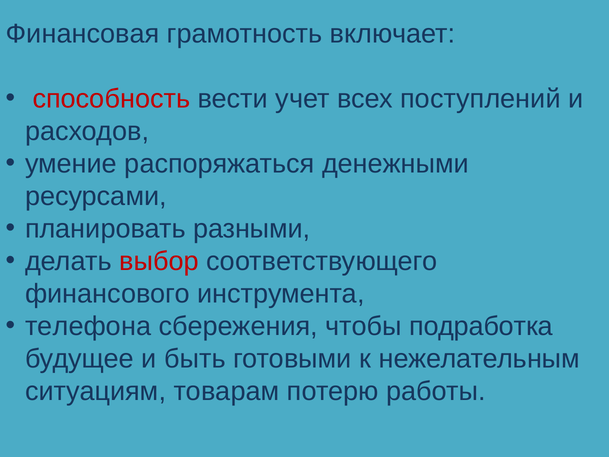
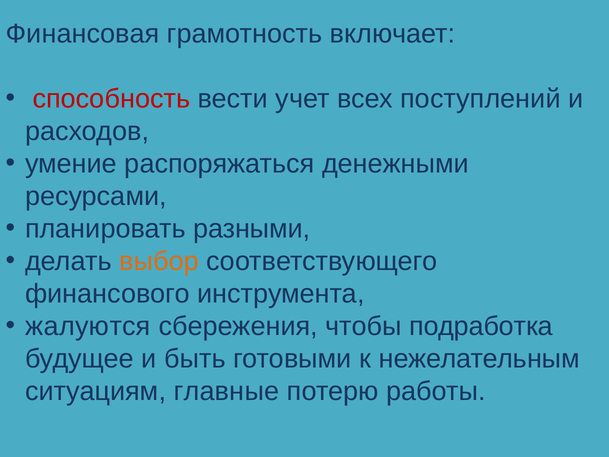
выбор colour: red -> orange
телефона: телефона -> жалуются
товарам: товарам -> главные
